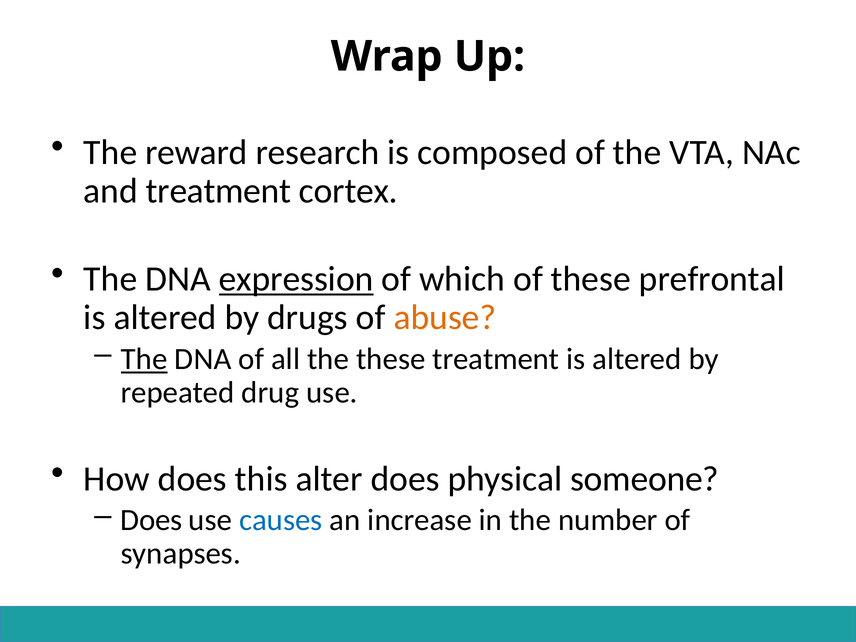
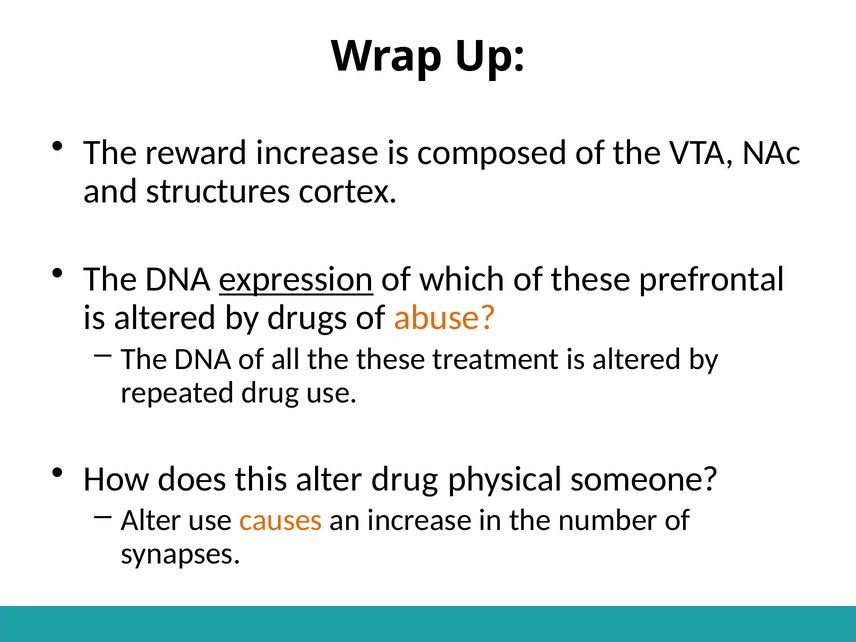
reward research: research -> increase
and treatment: treatment -> structures
The at (144, 359) underline: present -> none
alter does: does -> drug
Does at (151, 520): Does -> Alter
causes colour: blue -> orange
